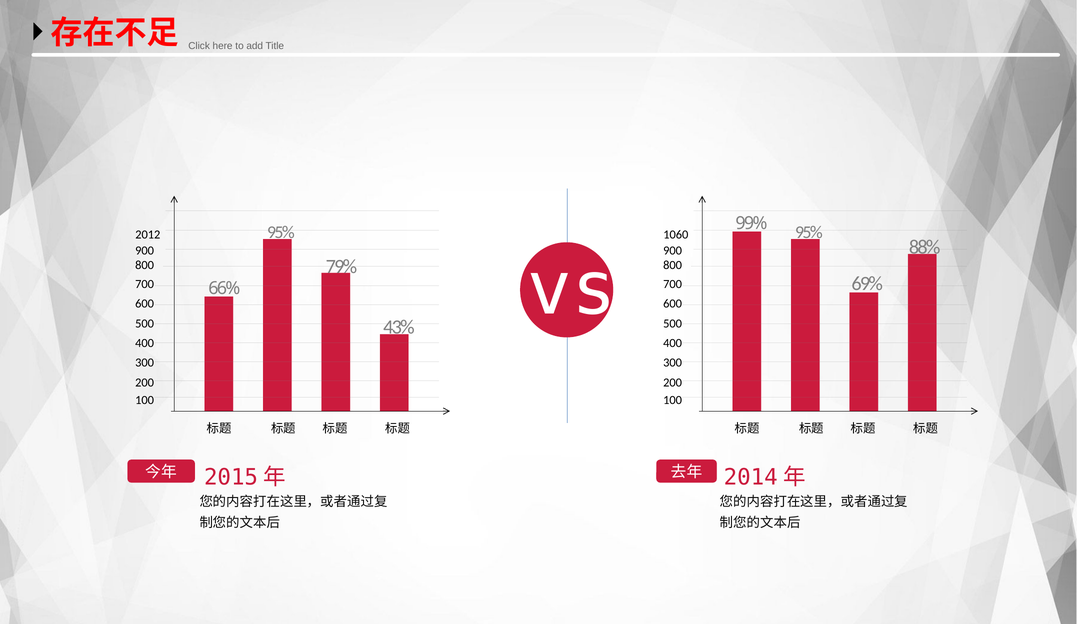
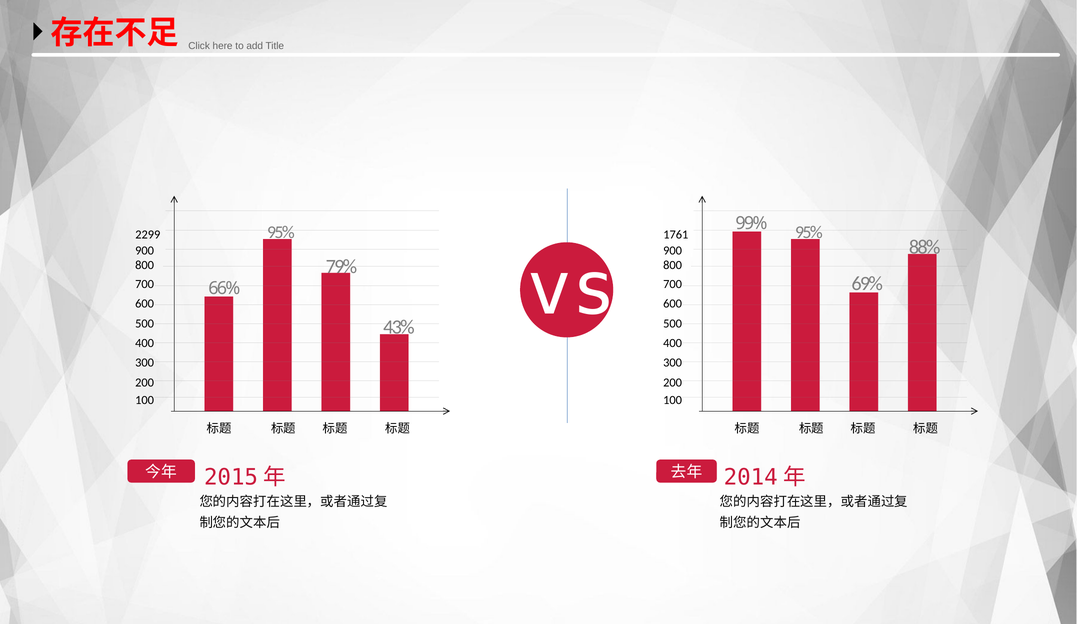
2012: 2012 -> 2299
1060: 1060 -> 1761
